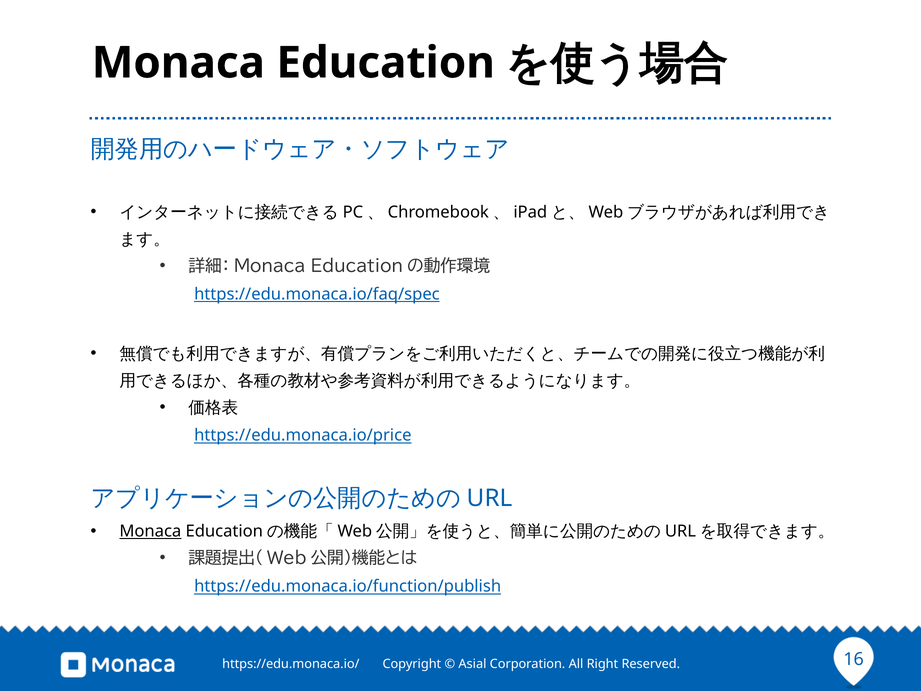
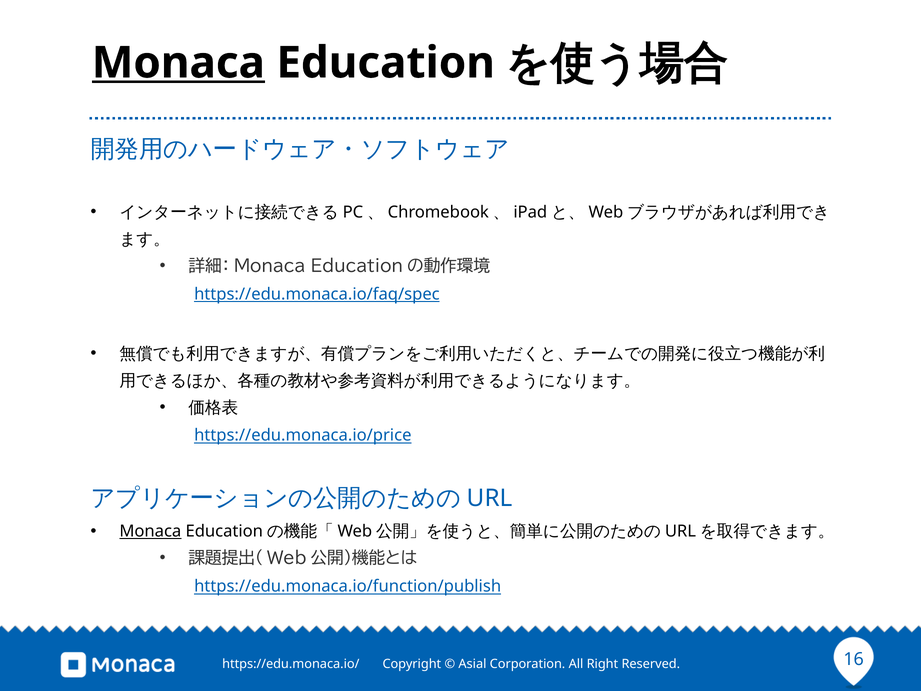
Monaca at (178, 63) underline: none -> present
